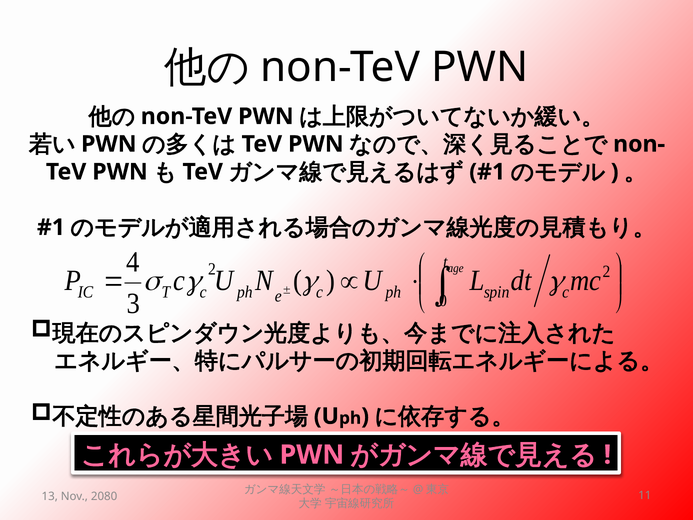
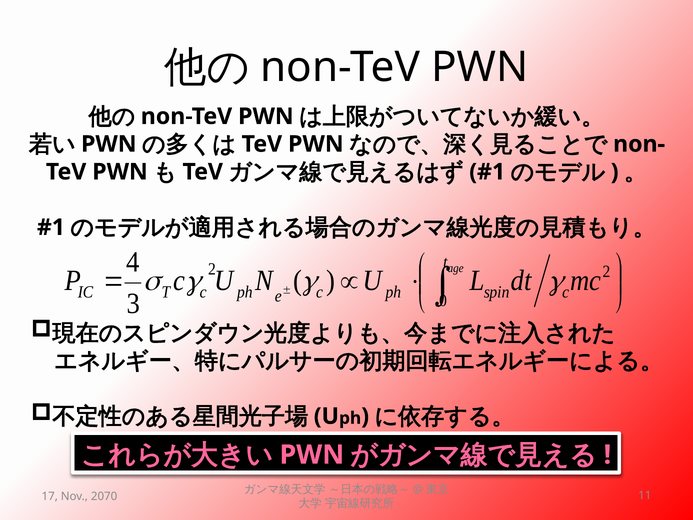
13: 13 -> 17
2080: 2080 -> 2070
